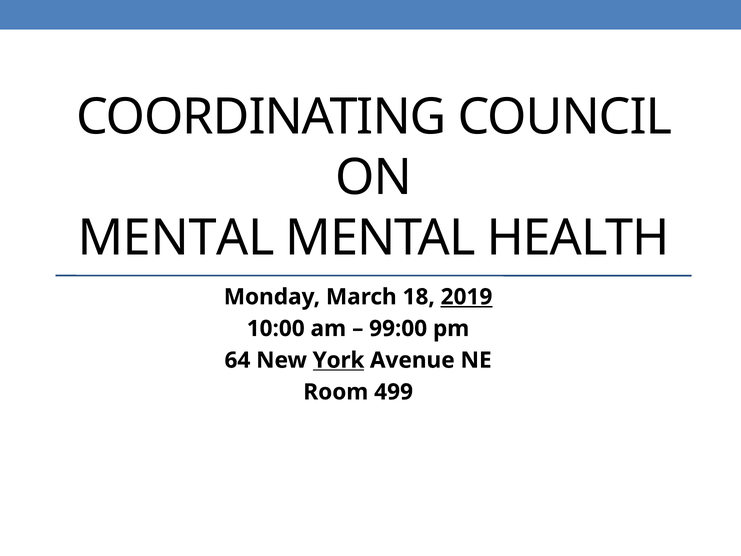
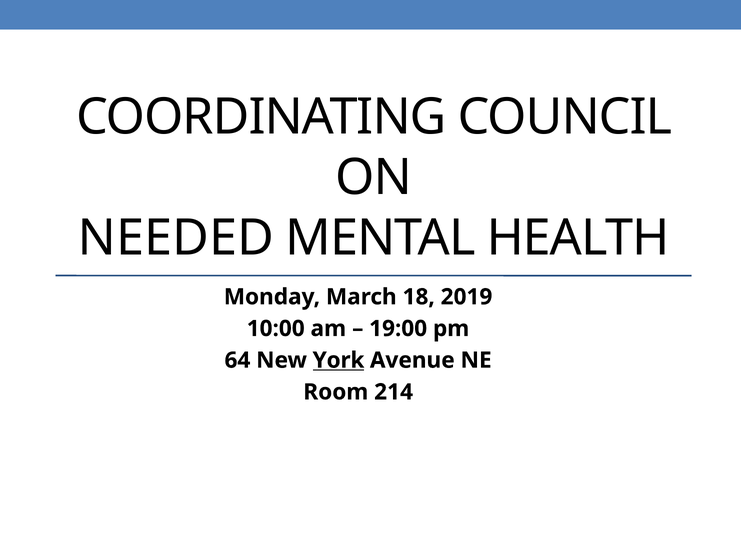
MENTAL at (176, 238): MENTAL -> NEEDED
2019 underline: present -> none
99:00: 99:00 -> 19:00
499: 499 -> 214
